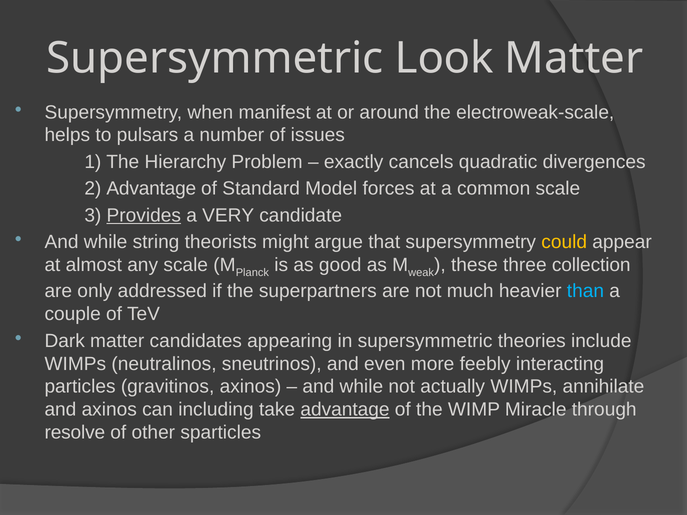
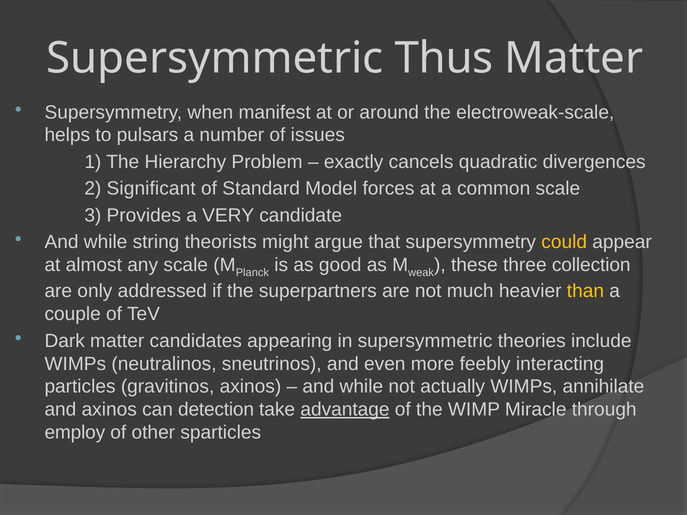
Look: Look -> Thus
2 Advantage: Advantage -> Significant
Provides underline: present -> none
than colour: light blue -> yellow
including: including -> detection
resolve: resolve -> employ
